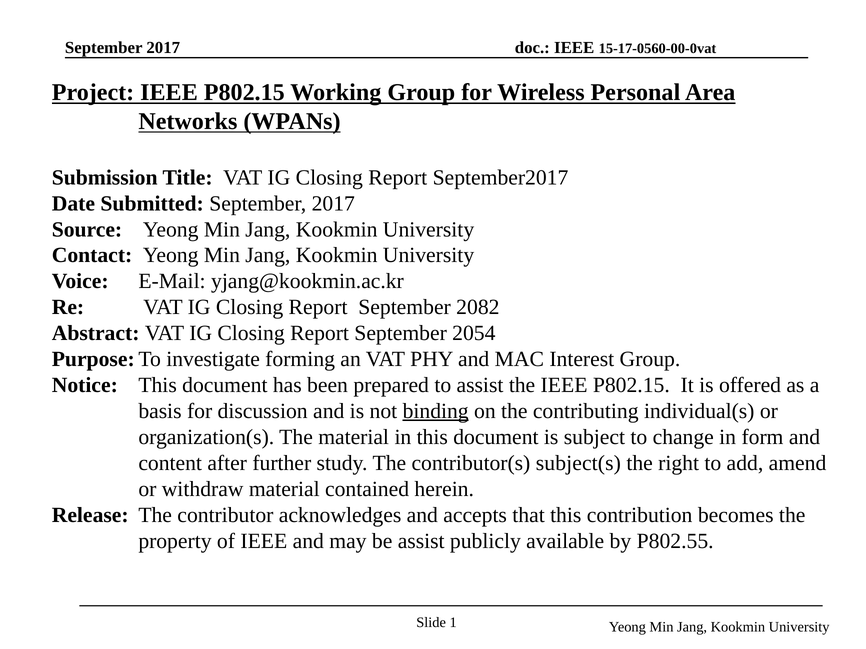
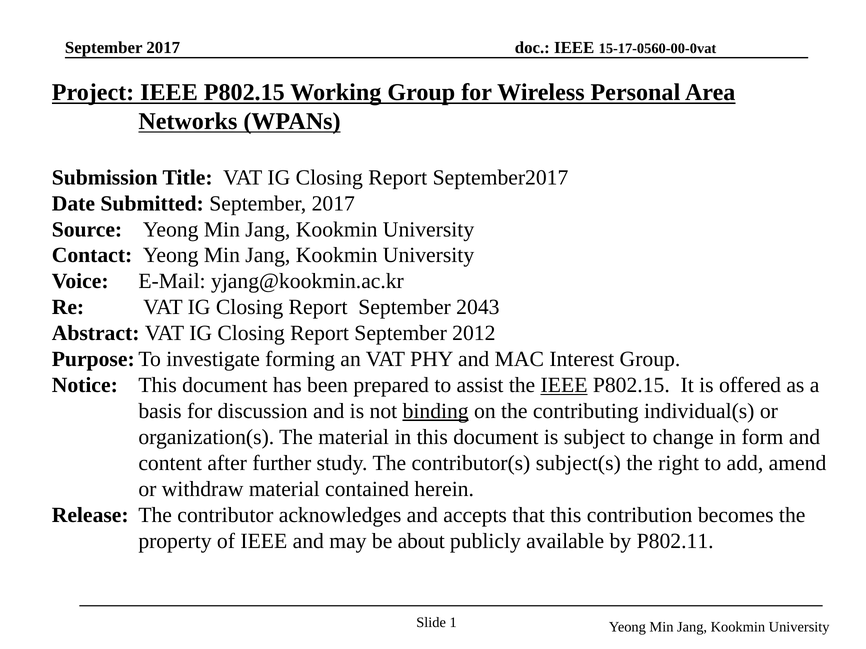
2082: 2082 -> 2043
2054: 2054 -> 2012
IEEE at (564, 385) underline: none -> present
be assist: assist -> about
P802.55: P802.55 -> P802.11
